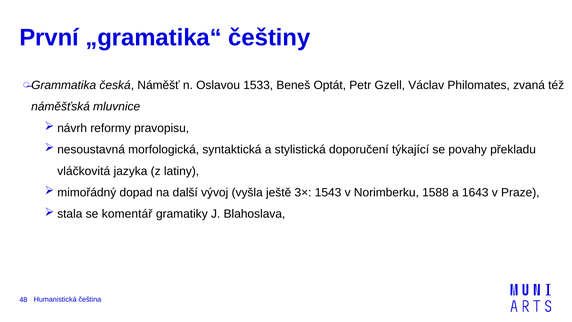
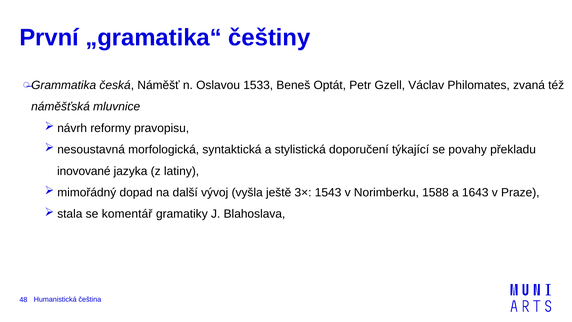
vláčkovitá: vláčkovitá -> inovované
